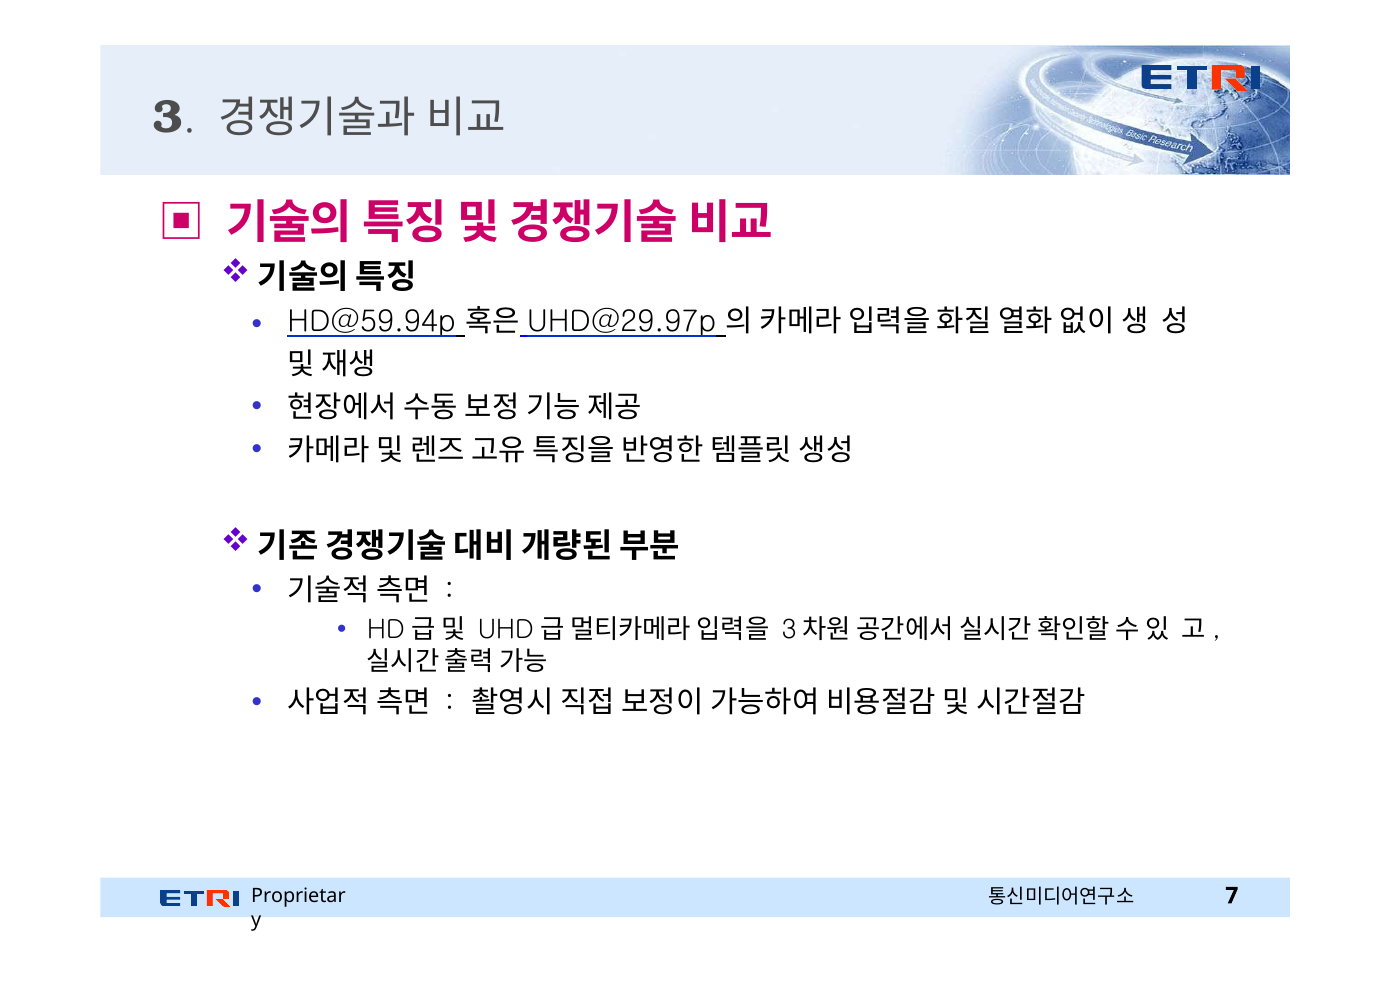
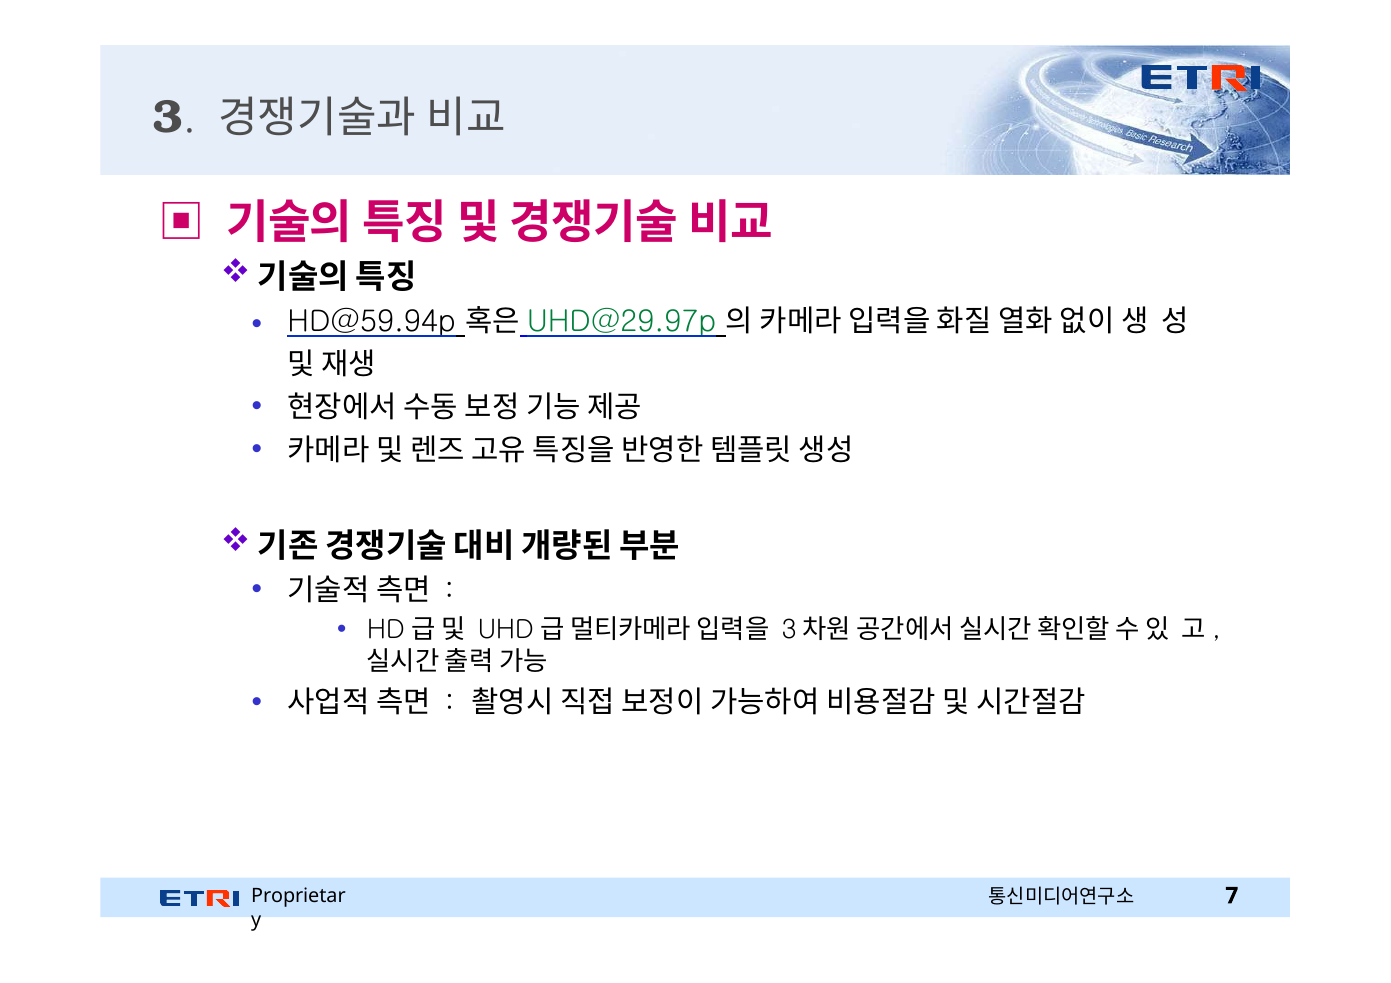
UHD@29.97p colour: black -> green
